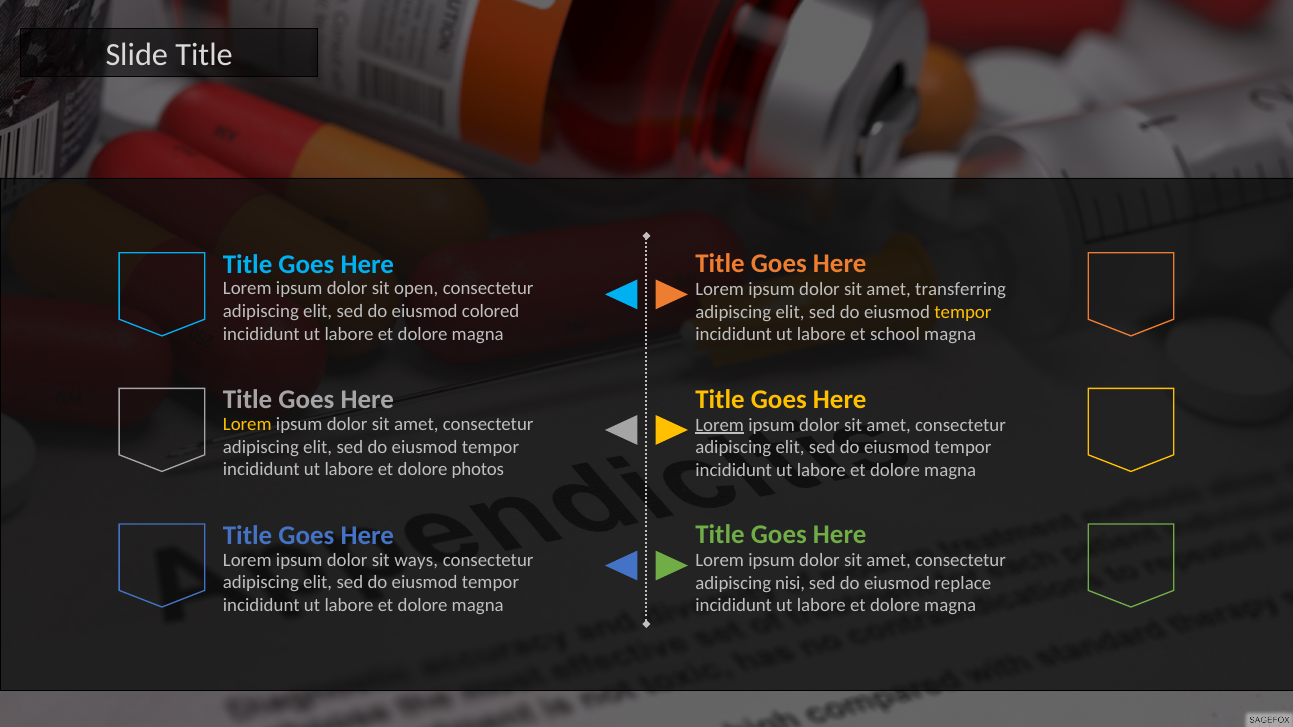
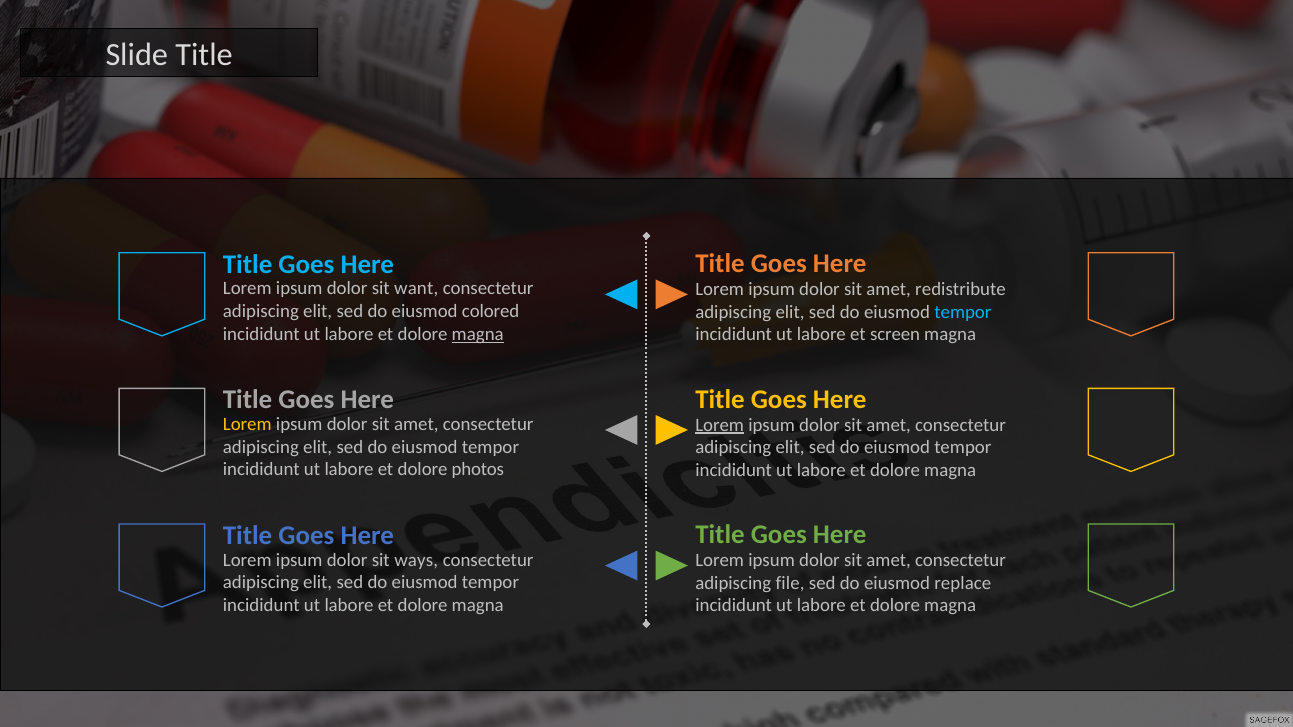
open: open -> want
transferring: transferring -> redistribute
tempor at (963, 312) colour: yellow -> light blue
magna at (478, 334) underline: none -> present
school: school -> screen
nisi: nisi -> file
